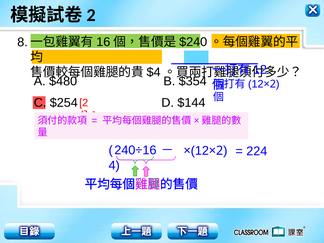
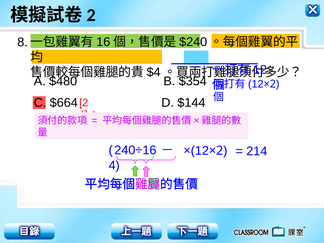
$254: $254 -> $664
224: 224 -> 214
